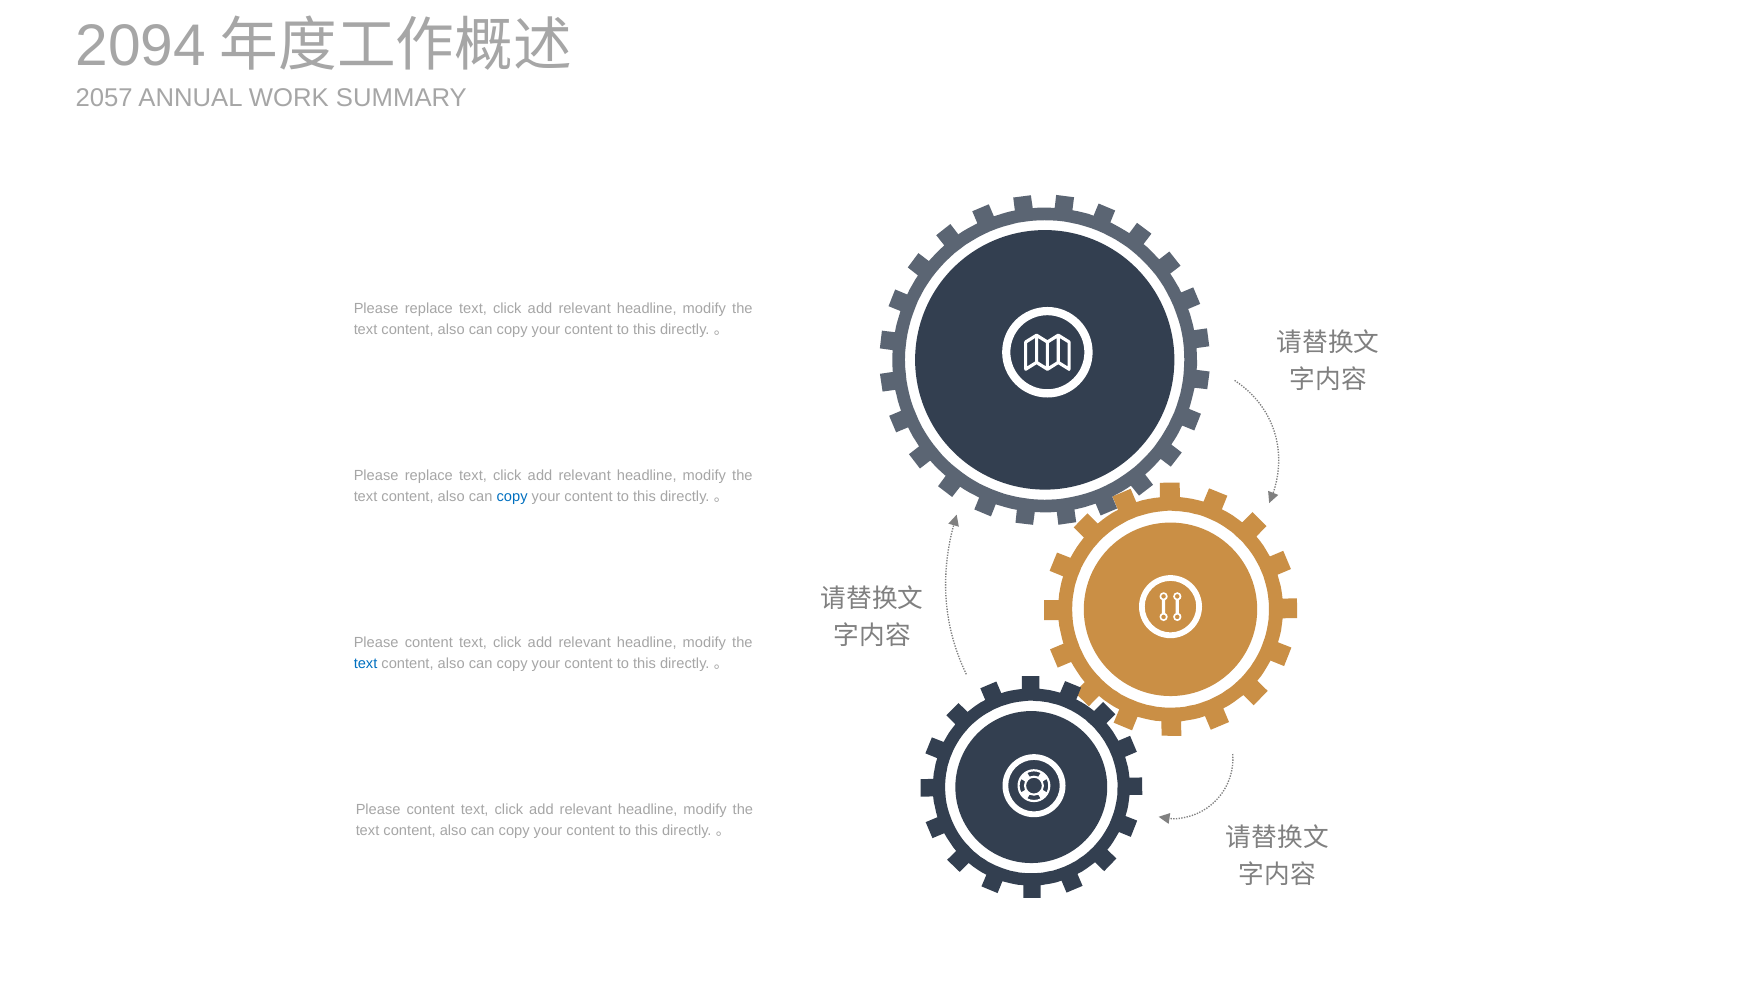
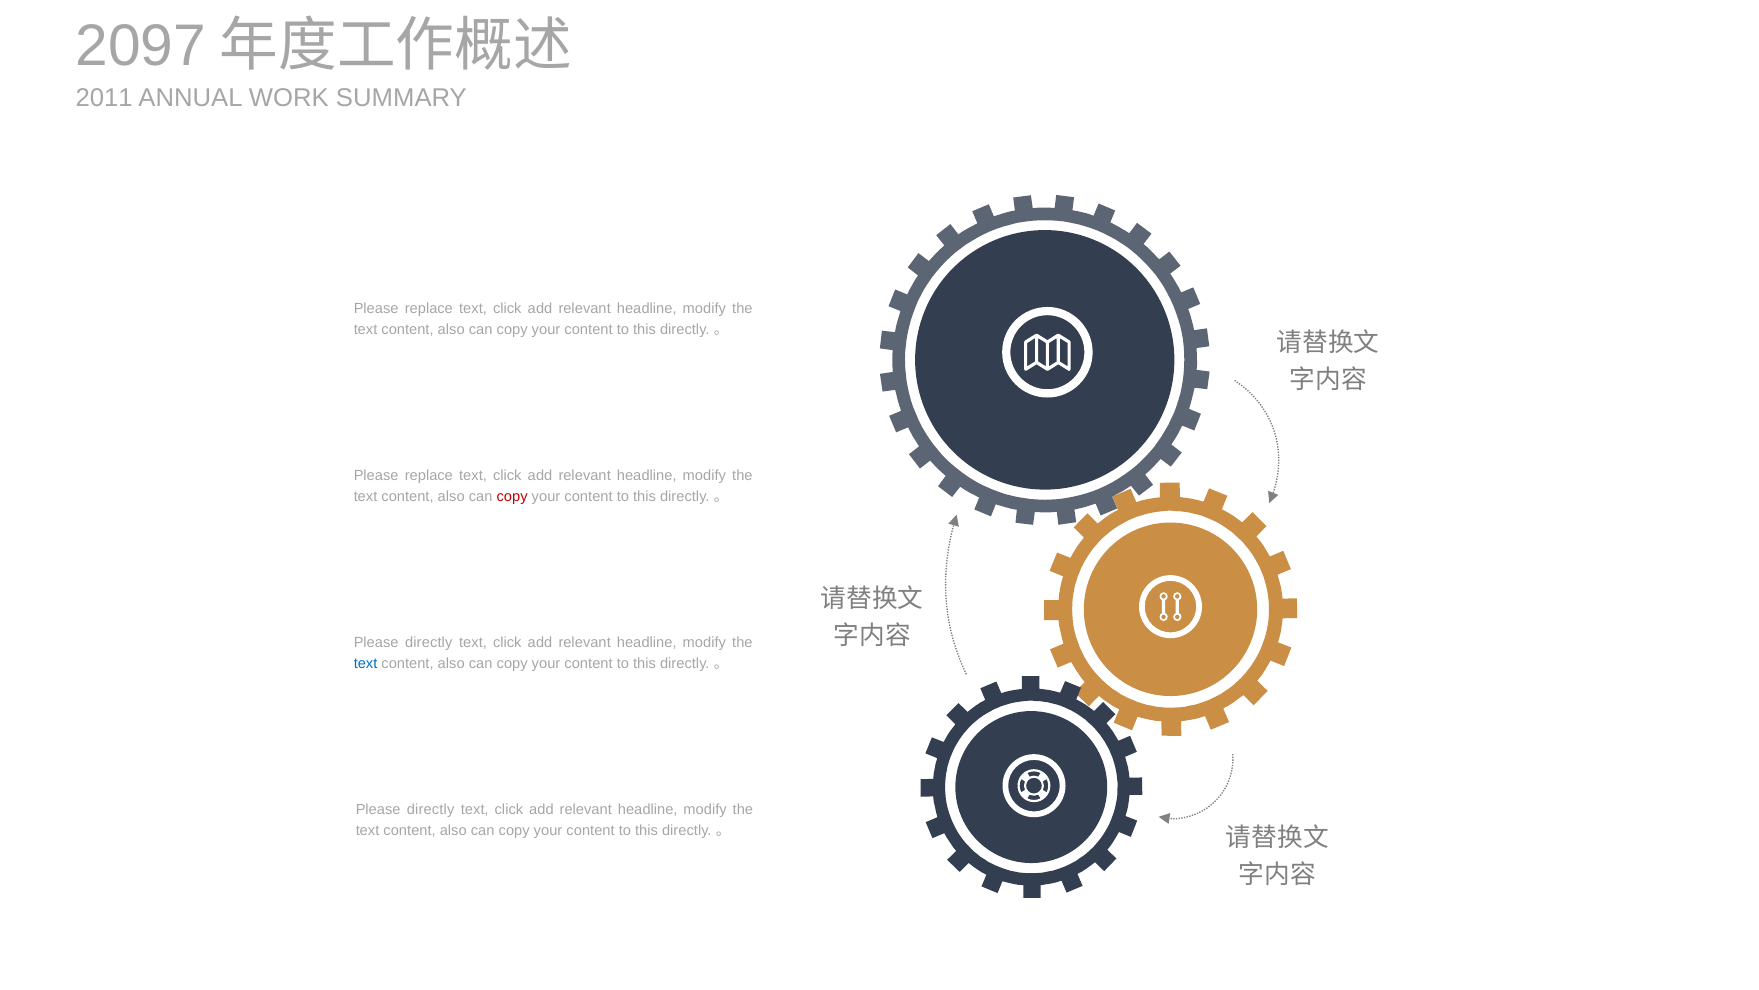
2094: 2094 -> 2097
2057: 2057 -> 2011
copy at (512, 496) colour: blue -> red
content at (429, 643): content -> directly
content at (431, 809): content -> directly
